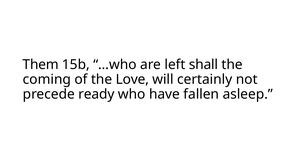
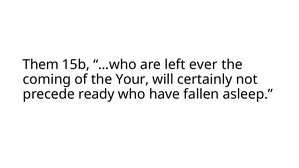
shall: shall -> ever
Love: Love -> Your
